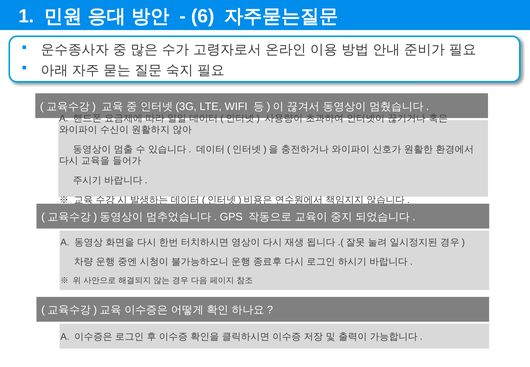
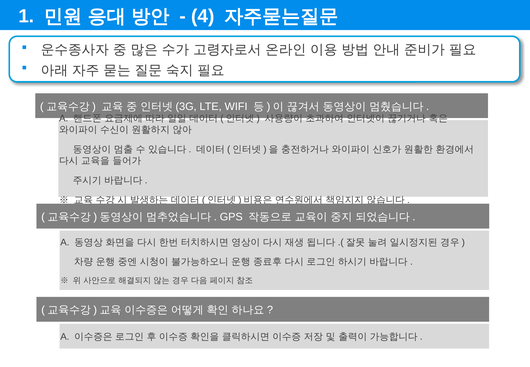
6: 6 -> 4
